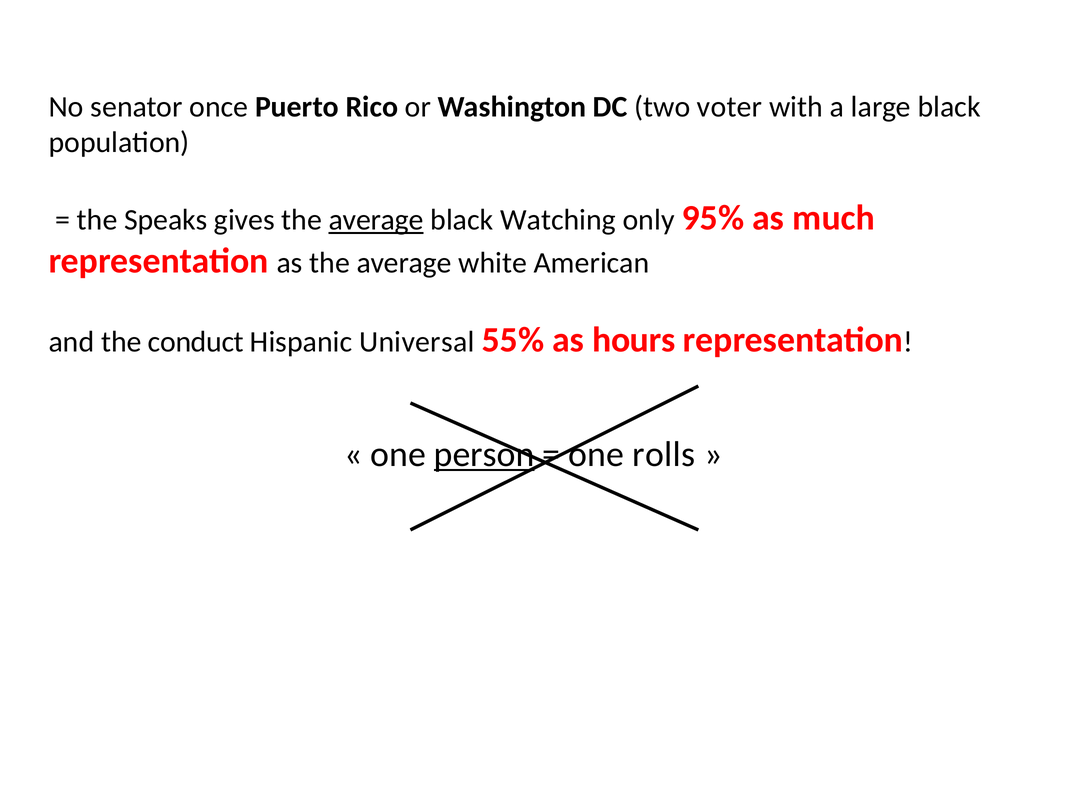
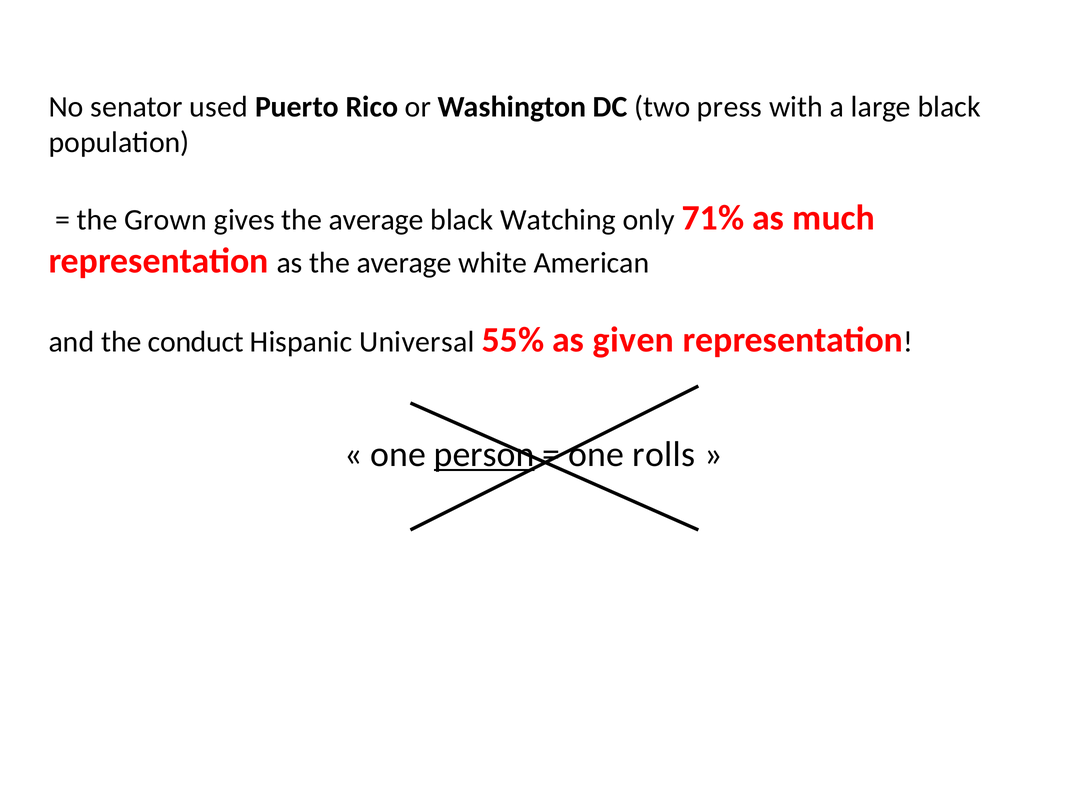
once: once -> used
voter: voter -> press
Speaks: Speaks -> Grown
average at (376, 220) underline: present -> none
95%: 95% -> 71%
hours: hours -> given
